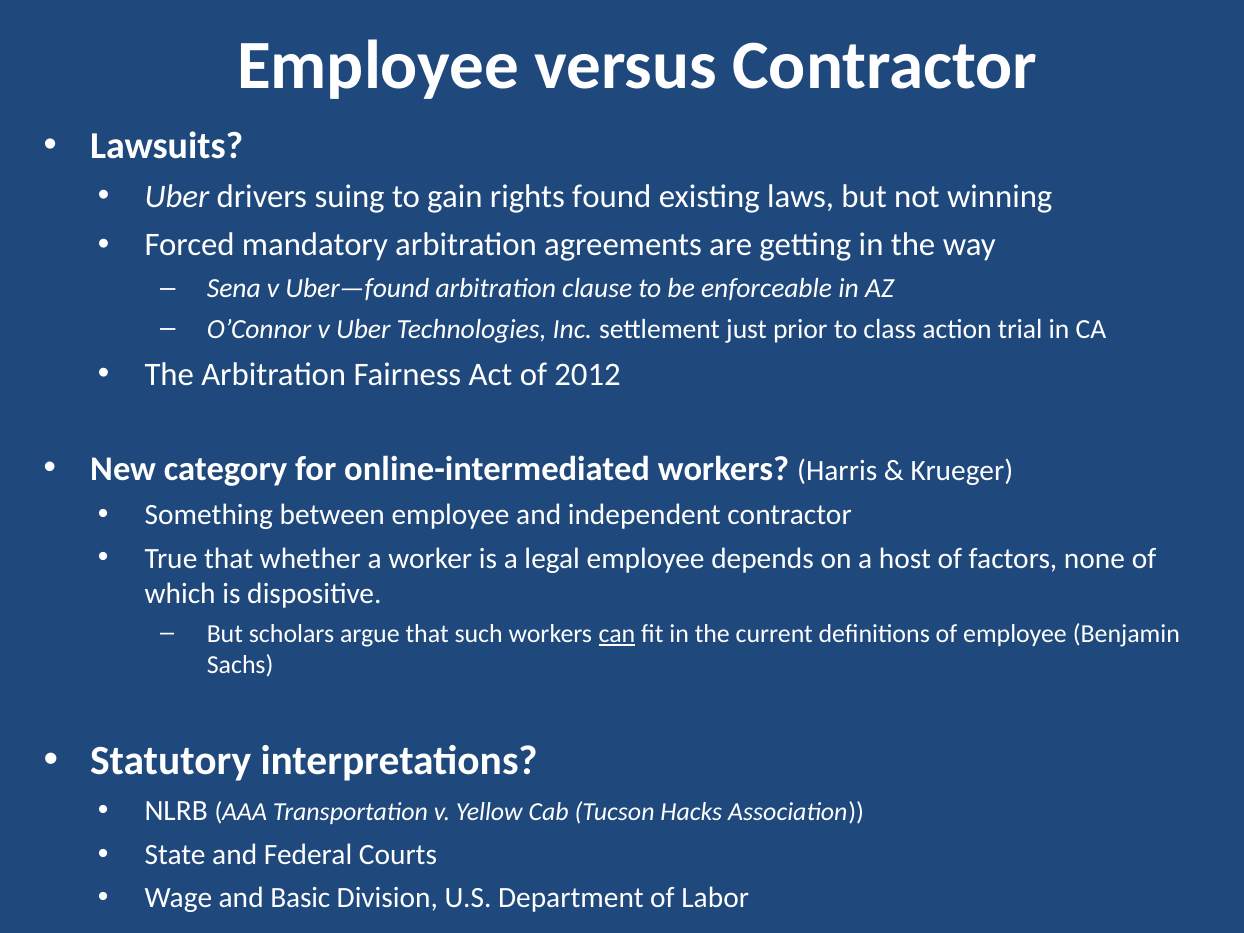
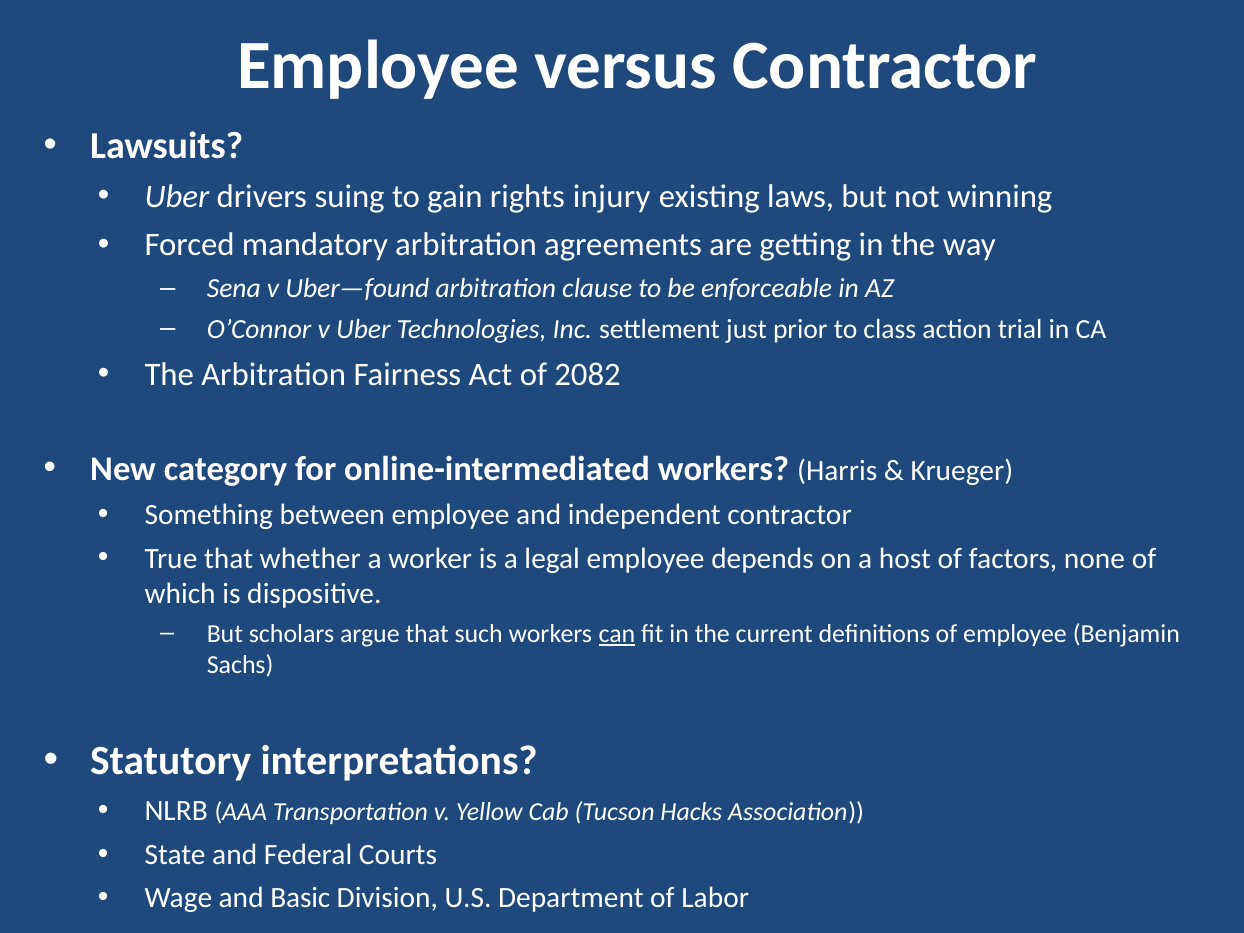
found: found -> injury
2012: 2012 -> 2082
